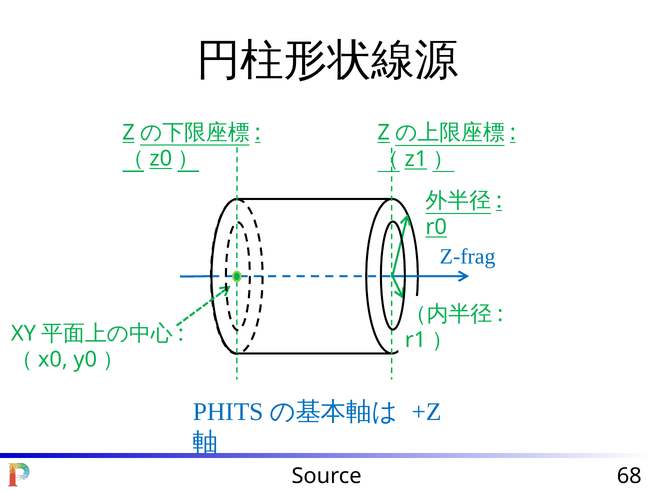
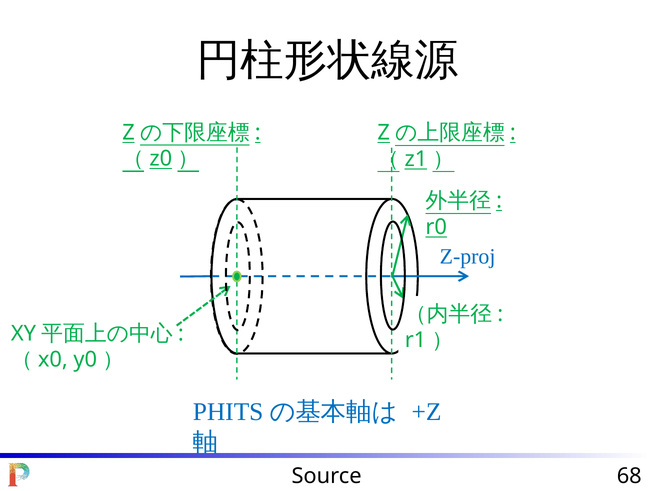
Z-frag: Z-frag -> Z-proj
